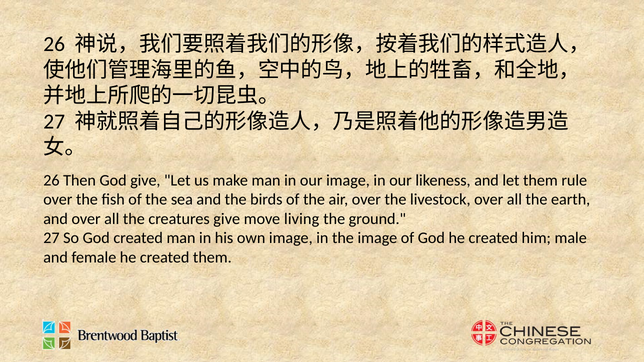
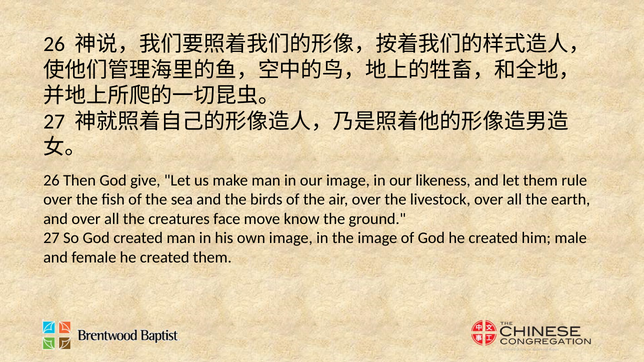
creatures give: give -> face
living: living -> know
